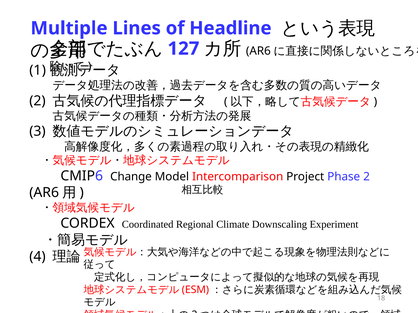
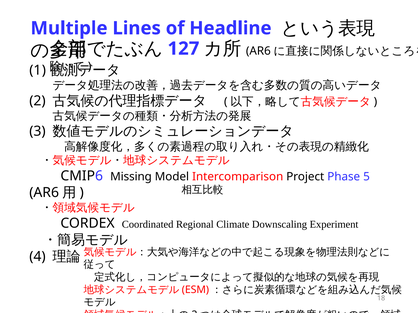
Change: Change -> Missing
Phase 2: 2 -> 5
